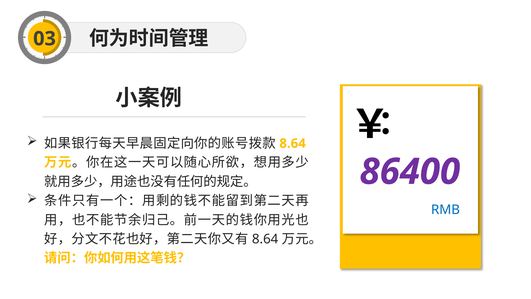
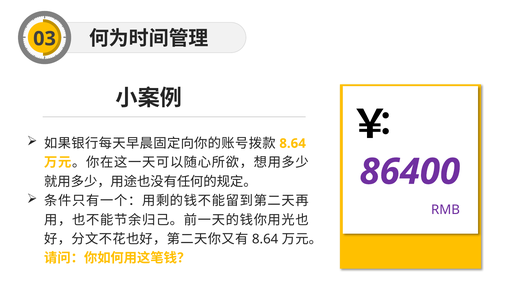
RMB colour: blue -> purple
